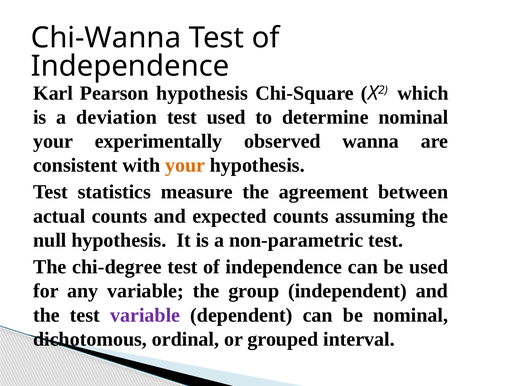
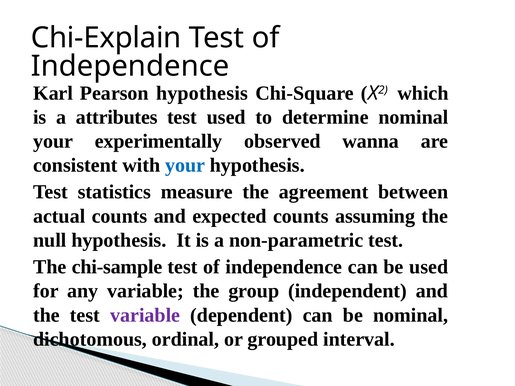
Chi-Wanna: Chi-Wanna -> Chi-Explain
deviation: deviation -> attributes
your at (185, 165) colour: orange -> blue
chi-degree: chi-degree -> chi-sample
